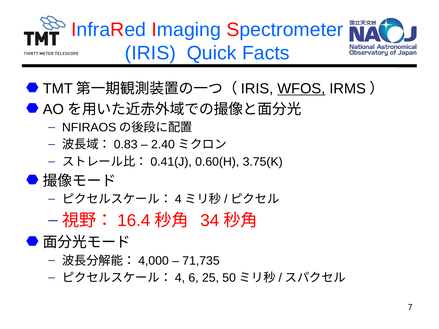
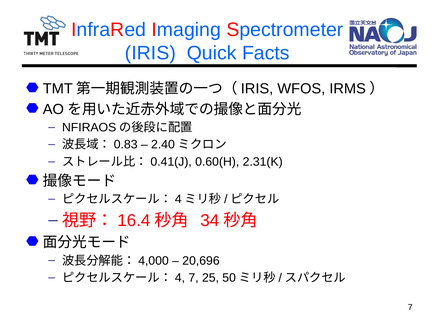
WFOS underline: present -> none
3.75(K: 3.75(K -> 2.31(K
71,735: 71,735 -> 20,696
6 at (194, 278): 6 -> 7
